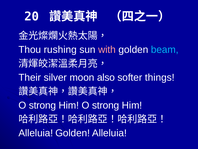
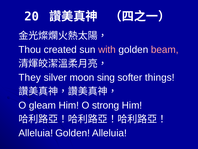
rushing: rushing -> created
beam colour: light blue -> pink
Their: Their -> They
also: also -> sing
strong at (42, 105): strong -> gleam
